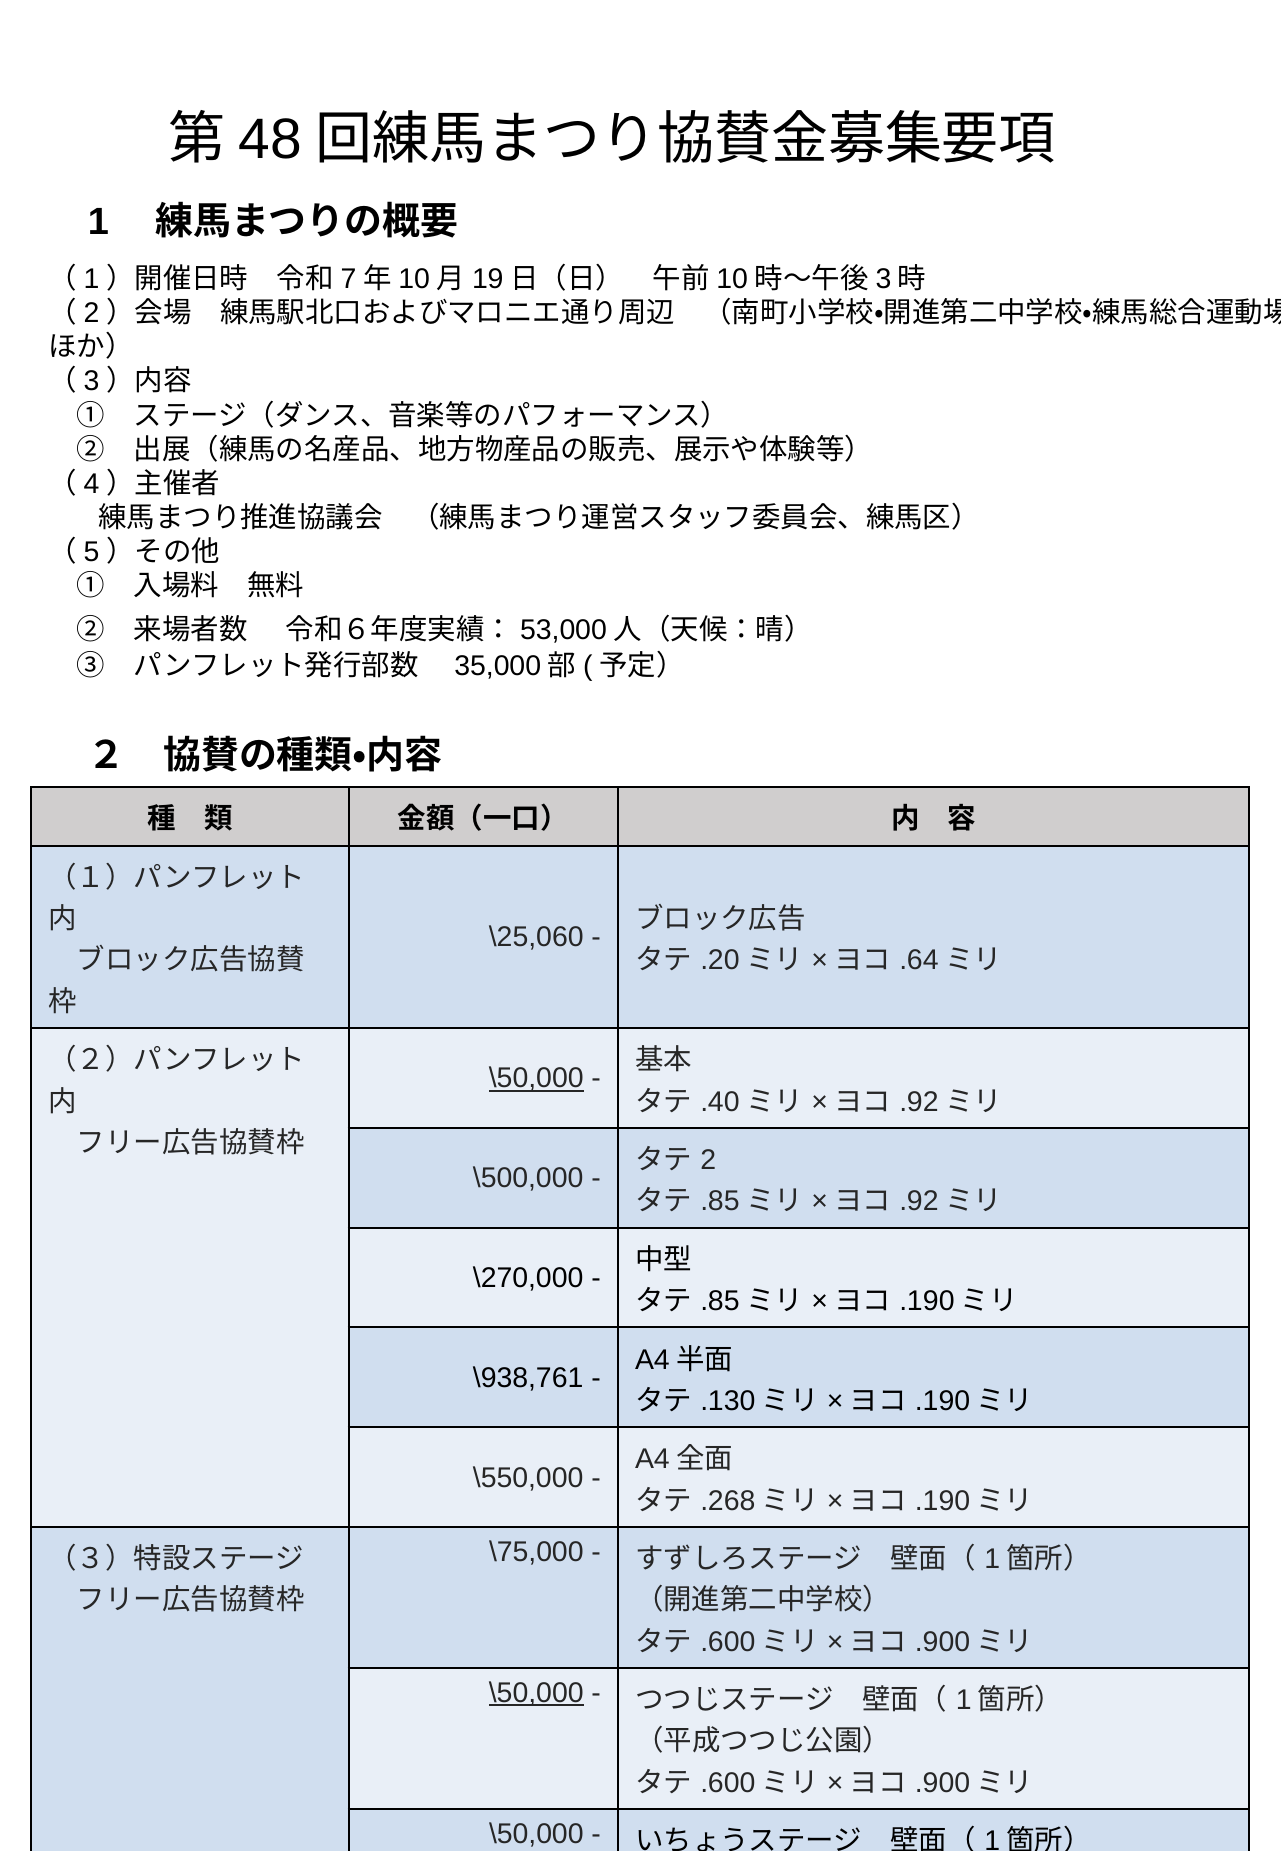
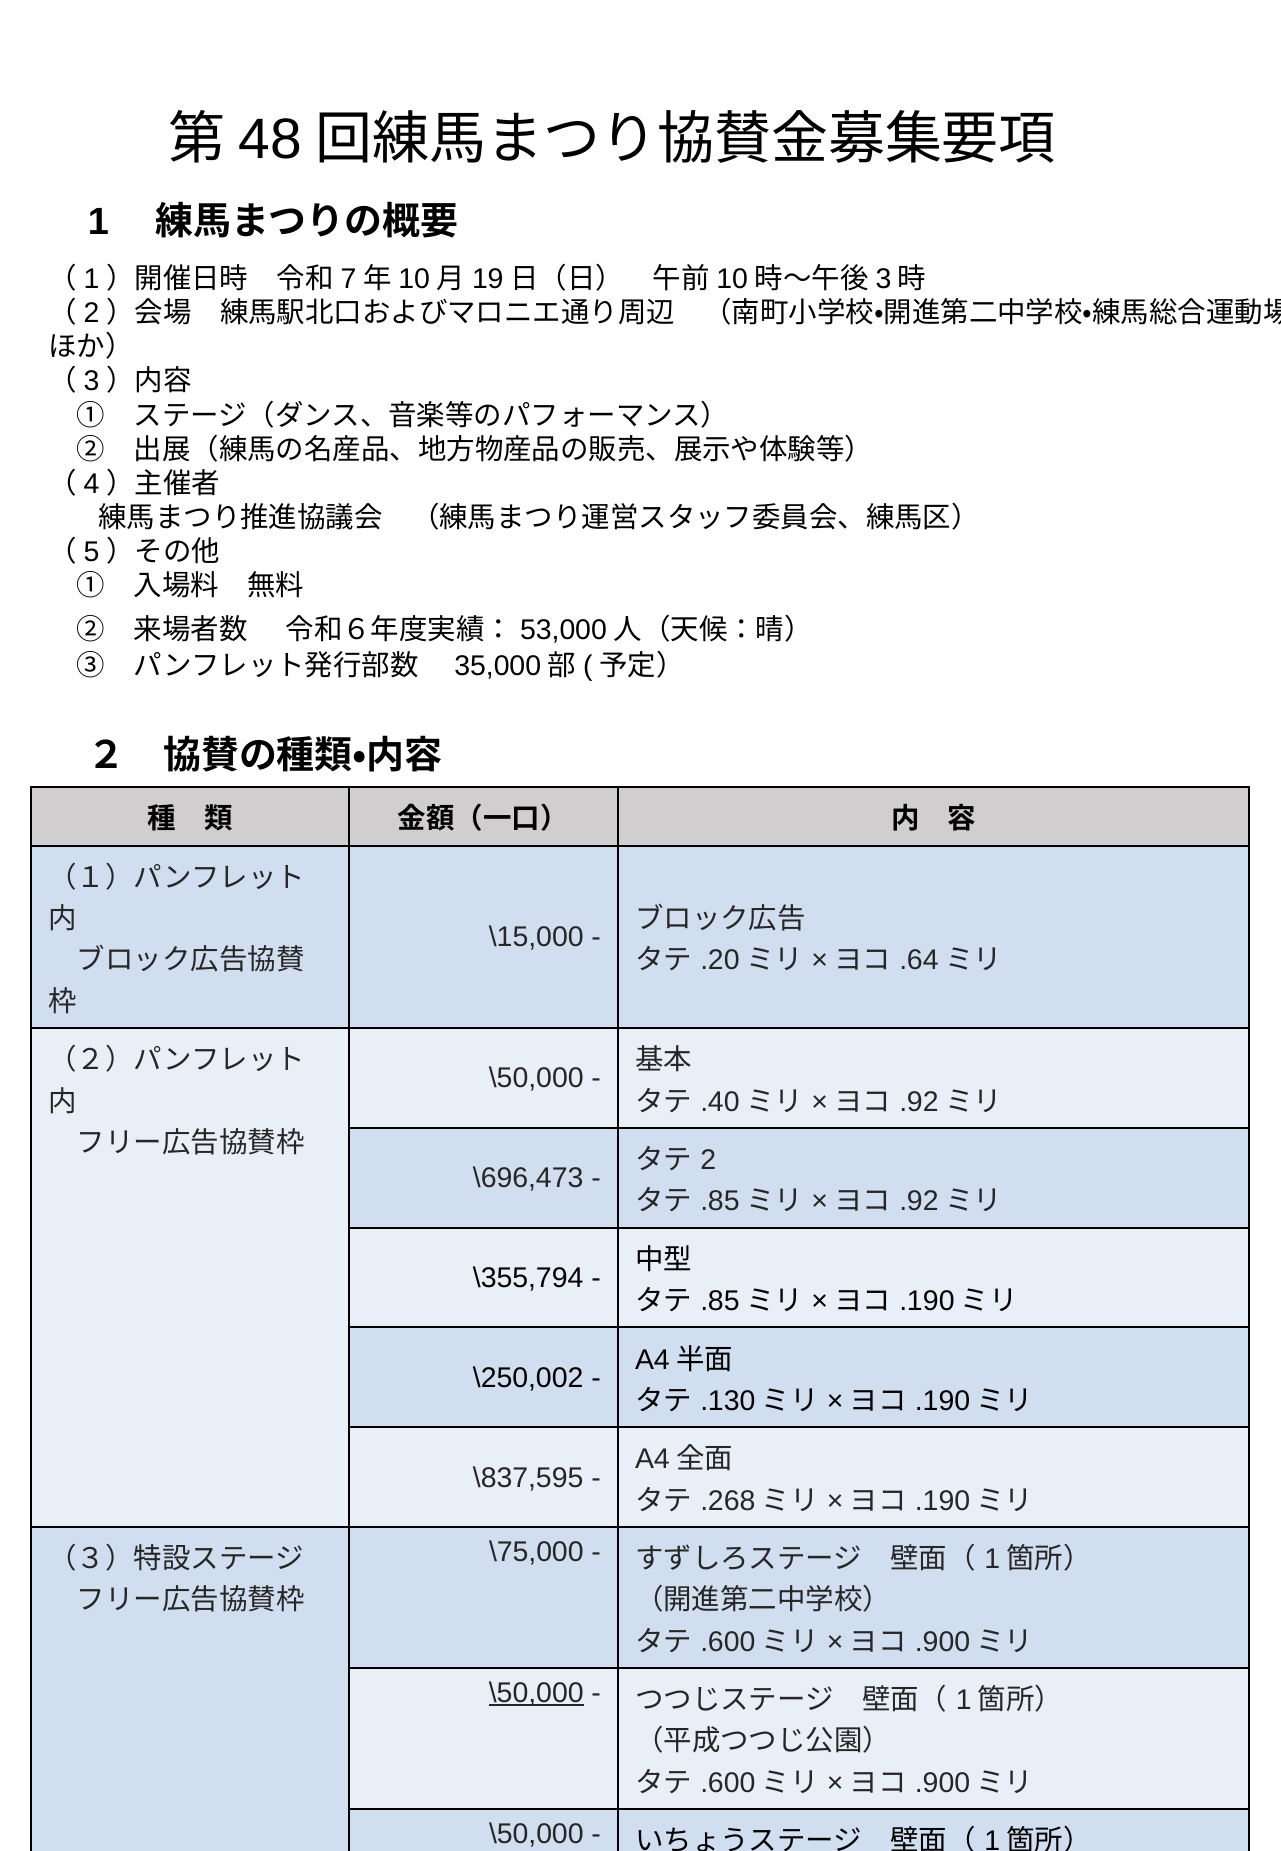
\25,060: \25,060 -> \15,000
\50,000 at (536, 1078) underline: present -> none
\500,000: \500,000 -> \696,473
\270,000: \270,000 -> \355,794
\938,761: \938,761 -> \250,002
\550,000: \550,000 -> \837,595
